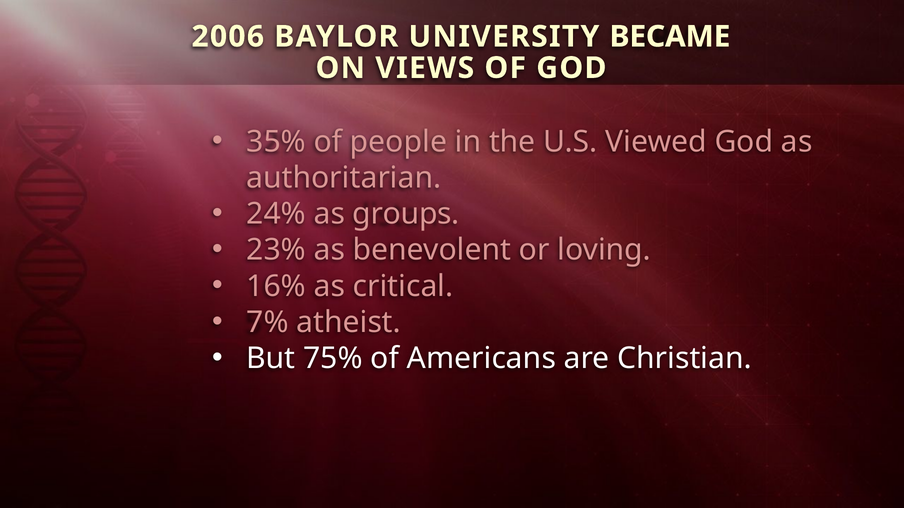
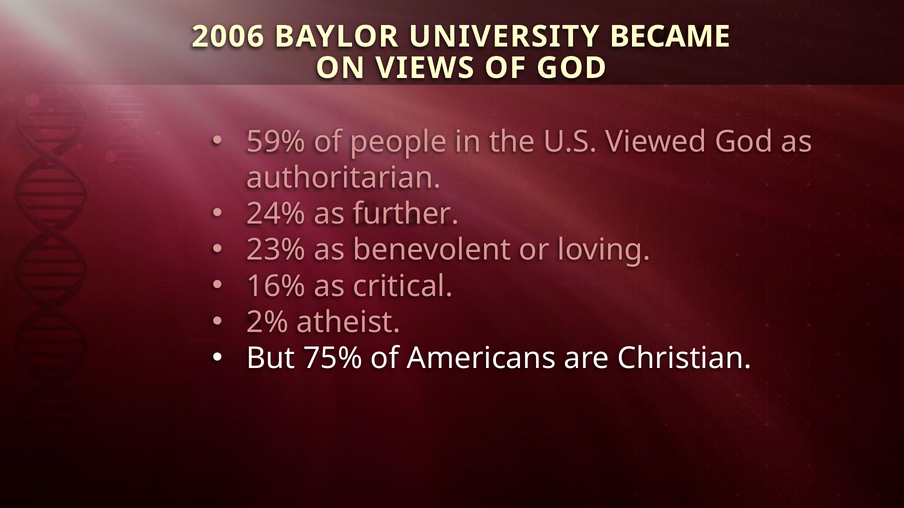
35%: 35% -> 59%
groups: groups -> further
7%: 7% -> 2%
